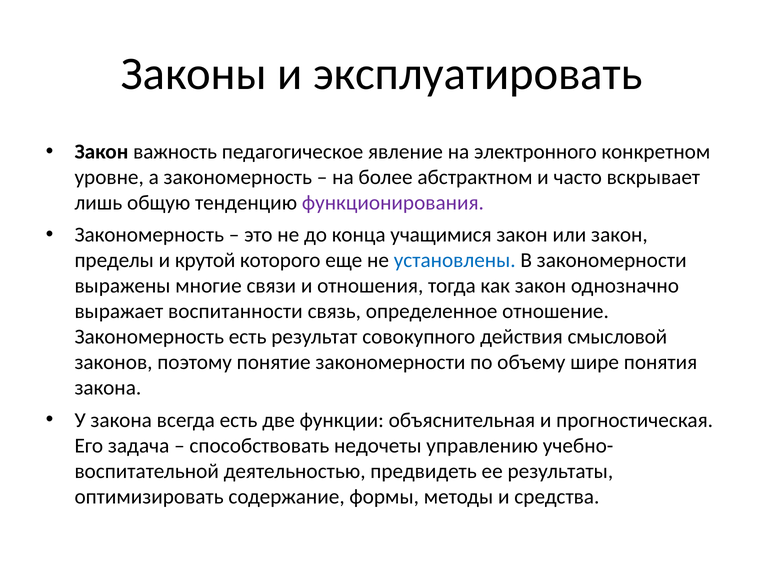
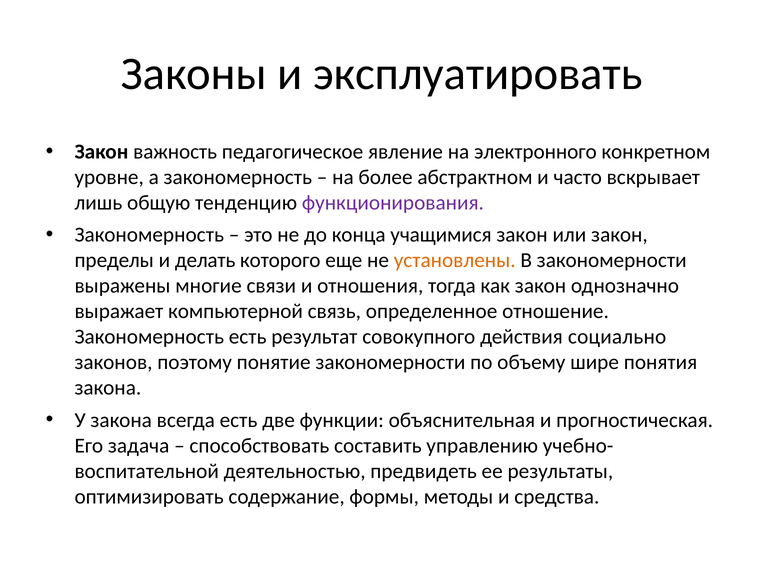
крутой: крутой -> делать
установлены colour: blue -> orange
воспитанности: воспитанности -> компьютерной
смысловой: смысловой -> социально
недочеты: недочеты -> составить
